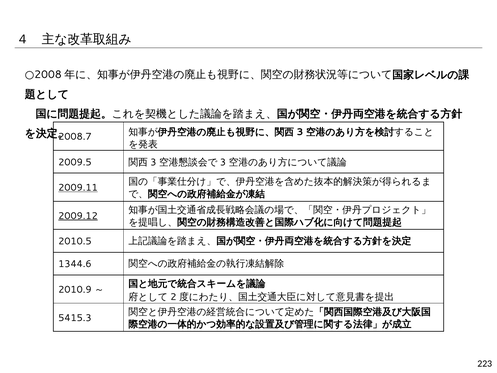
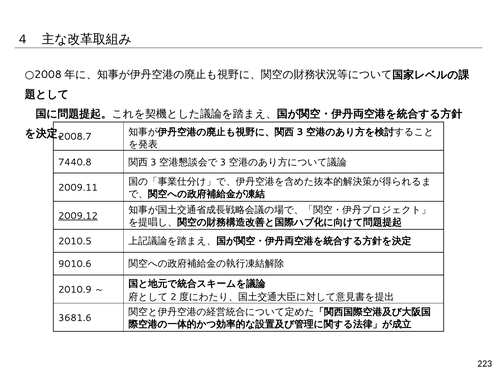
2009.5: 2009.5 -> 7440.8
2009.11 underline: present -> none
1344.6: 1344.6 -> 9010.6
5415.3: 5415.3 -> 3681.6
